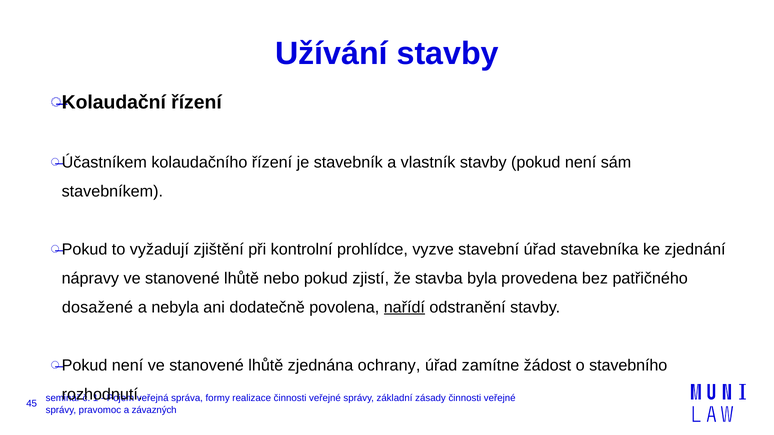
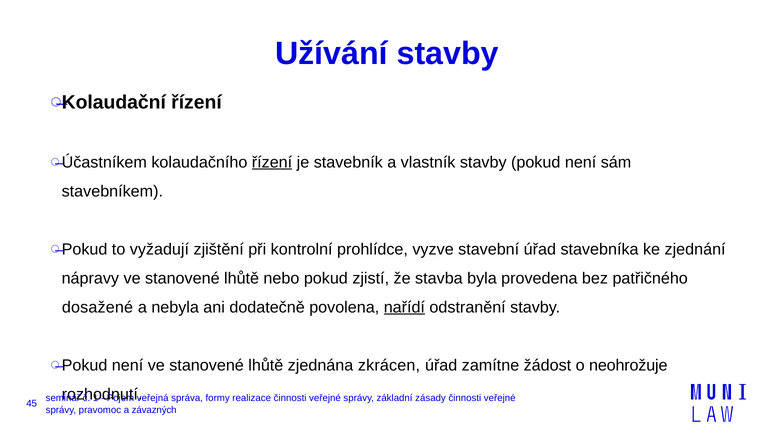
řízení at (272, 162) underline: none -> present
ochrany: ochrany -> zkrácen
stavebního: stavebního -> neohrožuje
